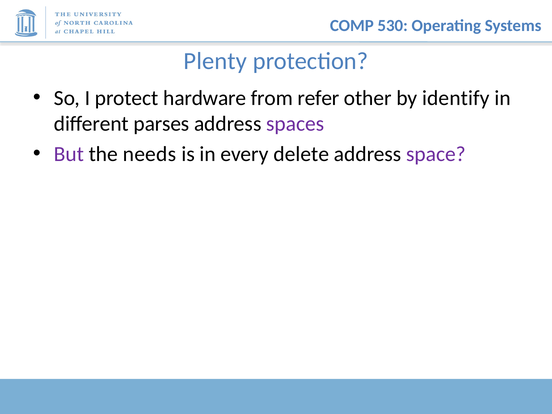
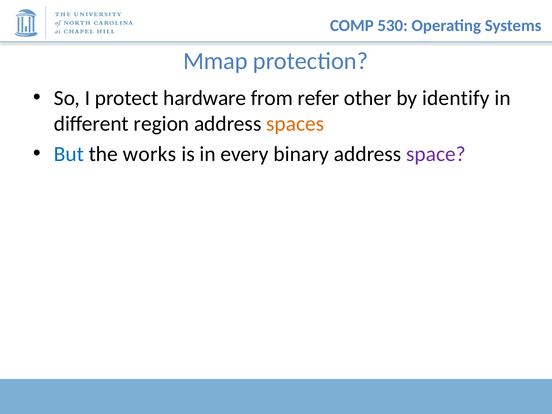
Plenty: Plenty -> Mmap
parses: parses -> region
spaces colour: purple -> orange
But colour: purple -> blue
needs: needs -> works
delete: delete -> binary
